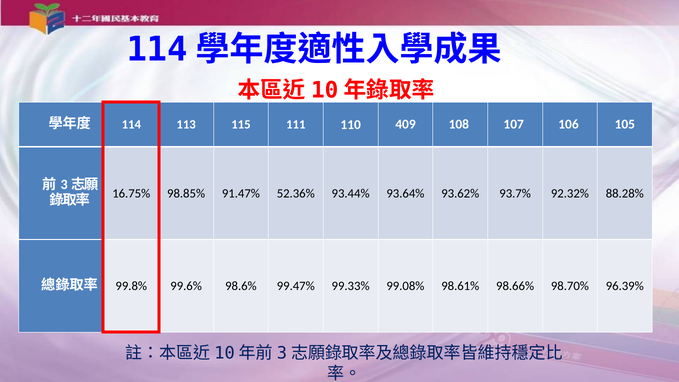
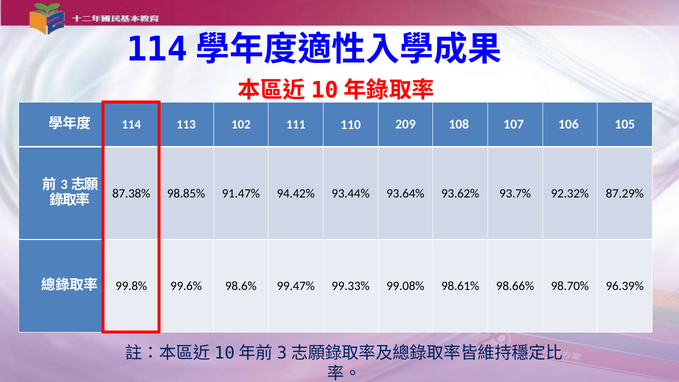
115: 115 -> 102
409: 409 -> 209
16.75%: 16.75% -> 87.38%
52.36%: 52.36% -> 94.42%
88.28%: 88.28% -> 87.29%
